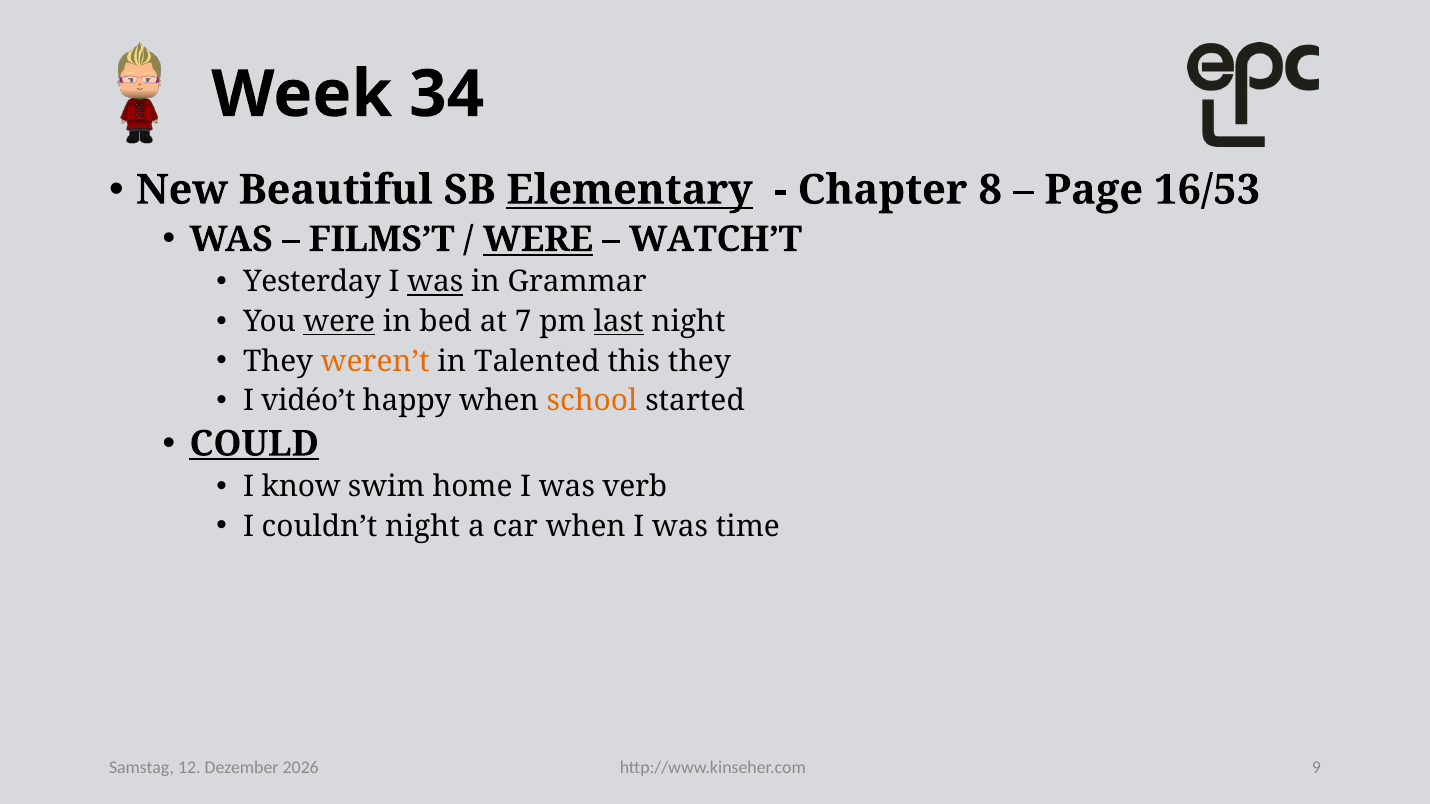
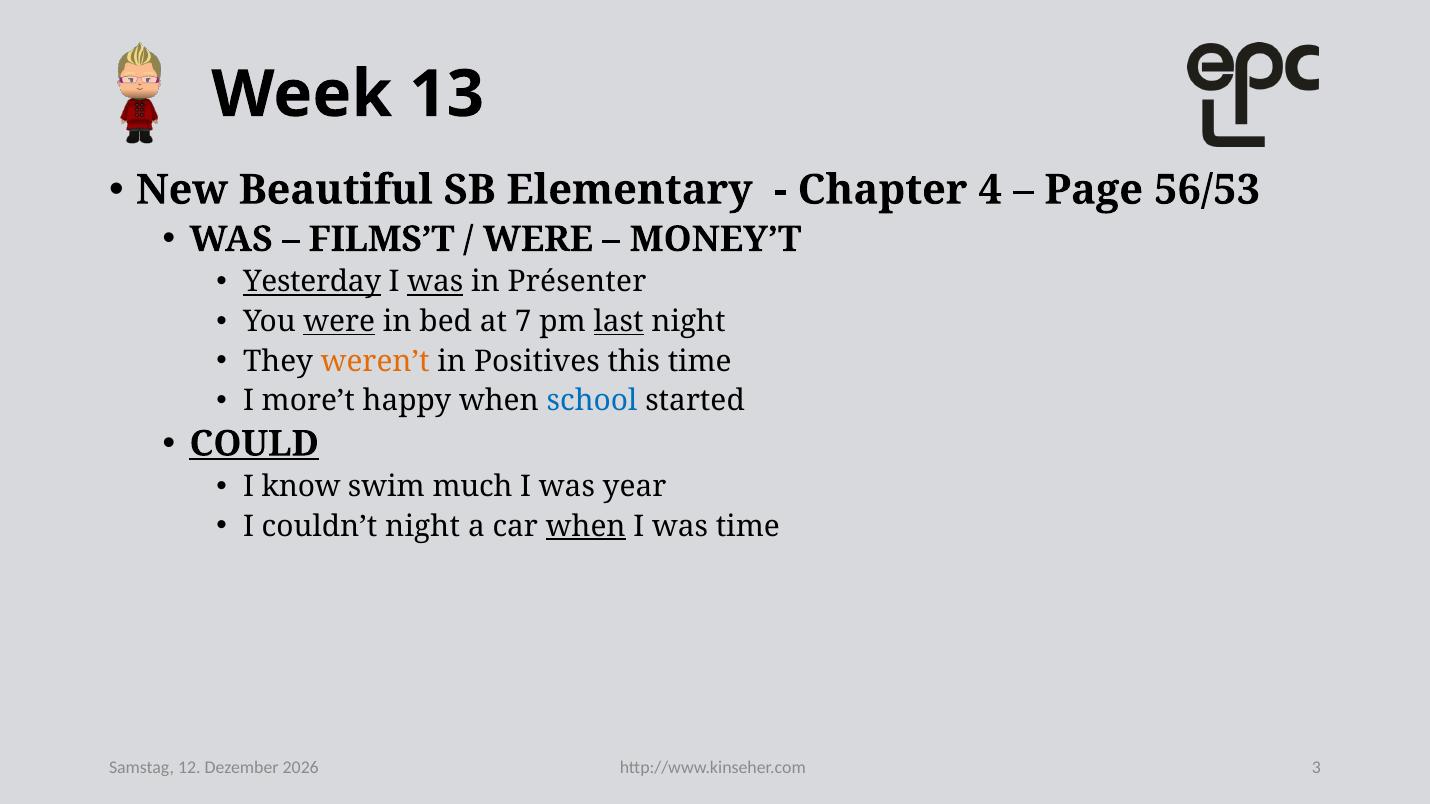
34: 34 -> 13
Elementary underline: present -> none
8: 8 -> 4
16/53: 16/53 -> 56/53
WERE at (538, 239) underline: present -> none
WATCH’T: WATCH’T -> MONEY’T
Yesterday underline: none -> present
Grammar: Grammar -> Présenter
Talented: Talented -> Positives
this they: they -> time
vidéo’t: vidéo’t -> more’t
school colour: orange -> blue
home: home -> much
verb: verb -> year
when at (586, 526) underline: none -> present
9: 9 -> 3
